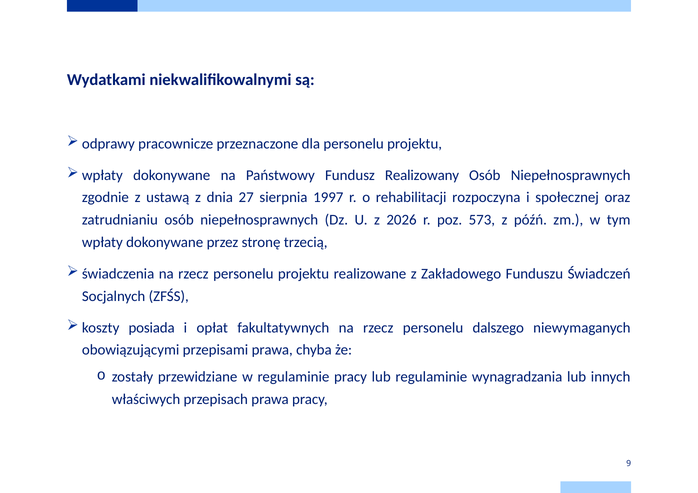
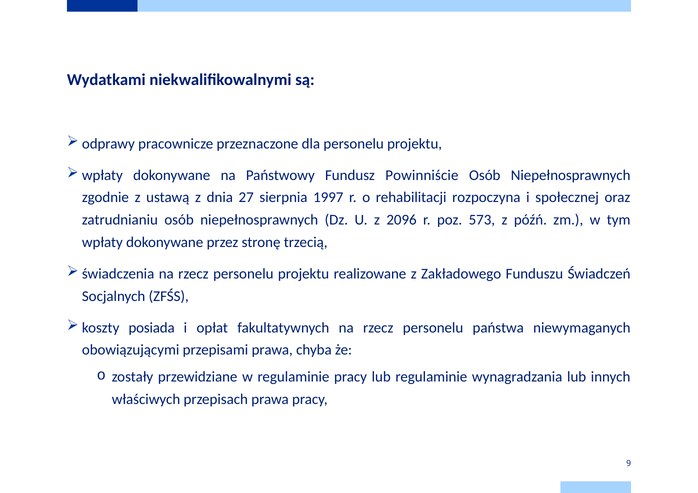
Realizowany: Realizowany -> Powinniście
2026: 2026 -> 2096
dalszego: dalszego -> państwa
